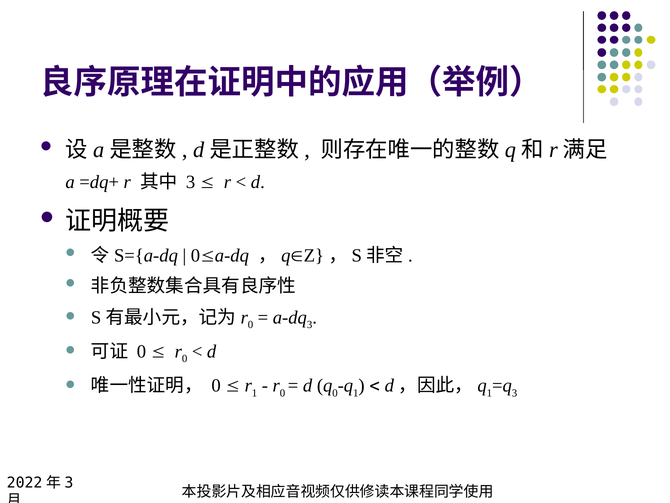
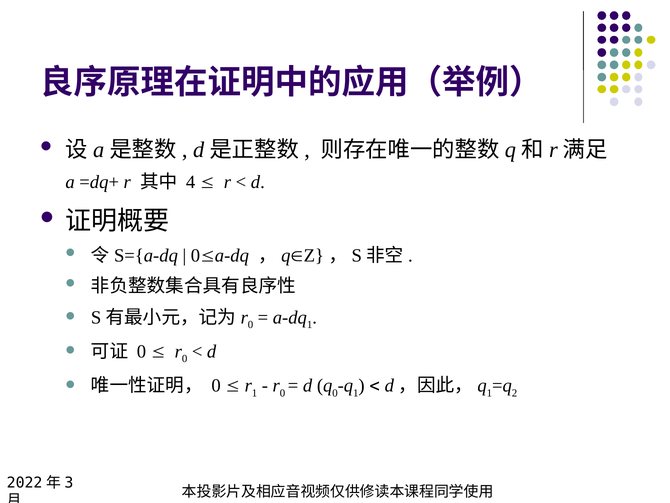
3 at (191, 182): 3 -> 4
3 at (310, 324): 3 -> 1
3 at (515, 393): 3 -> 2
